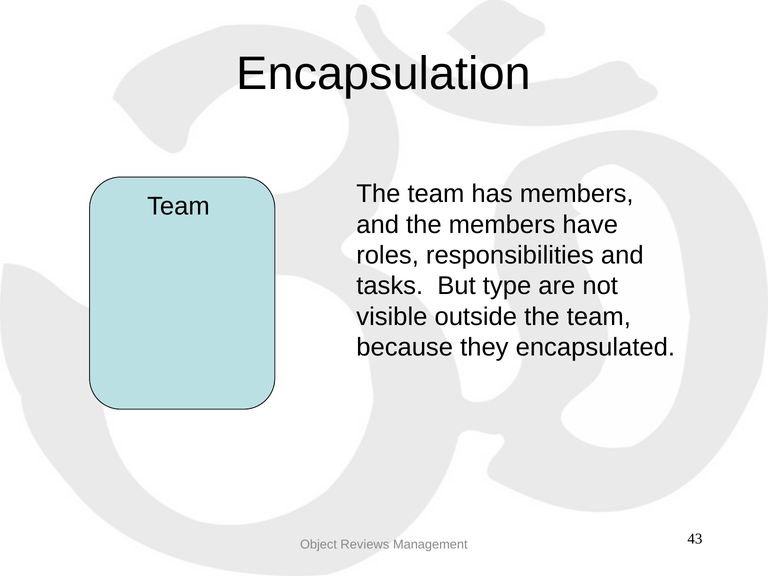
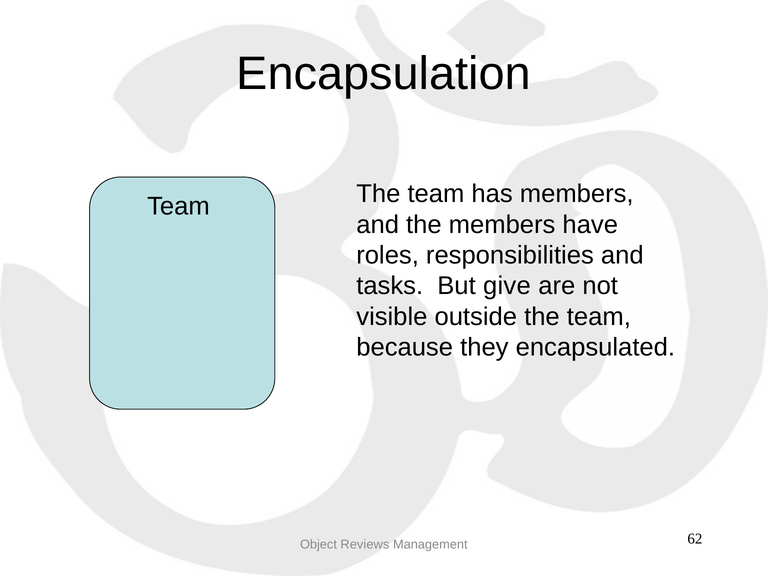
type: type -> give
43: 43 -> 62
